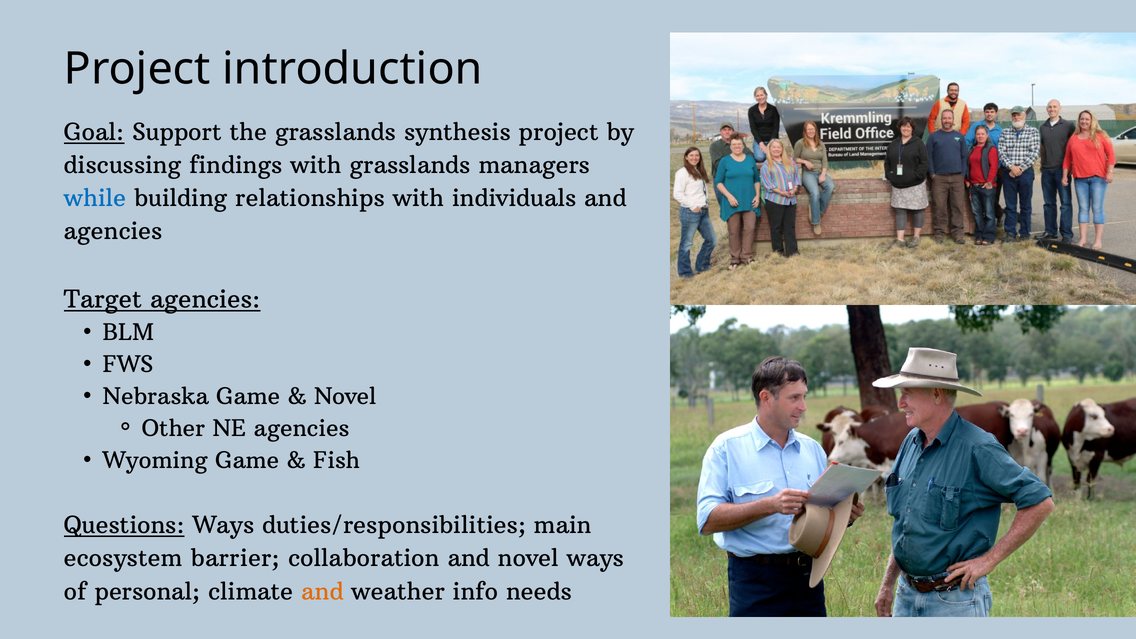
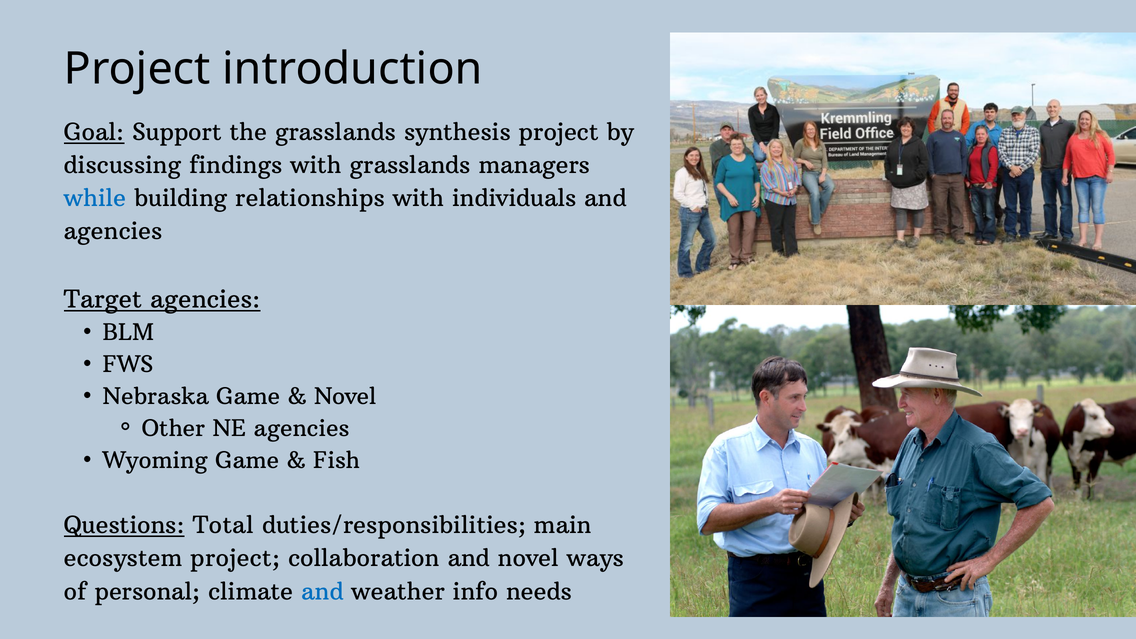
Questions Ways: Ways -> Total
ecosystem barrier: barrier -> project
and at (322, 592) colour: orange -> blue
